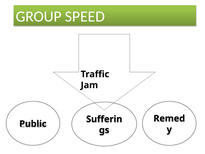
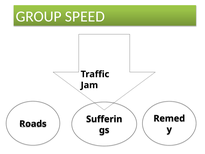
Public: Public -> Roads
